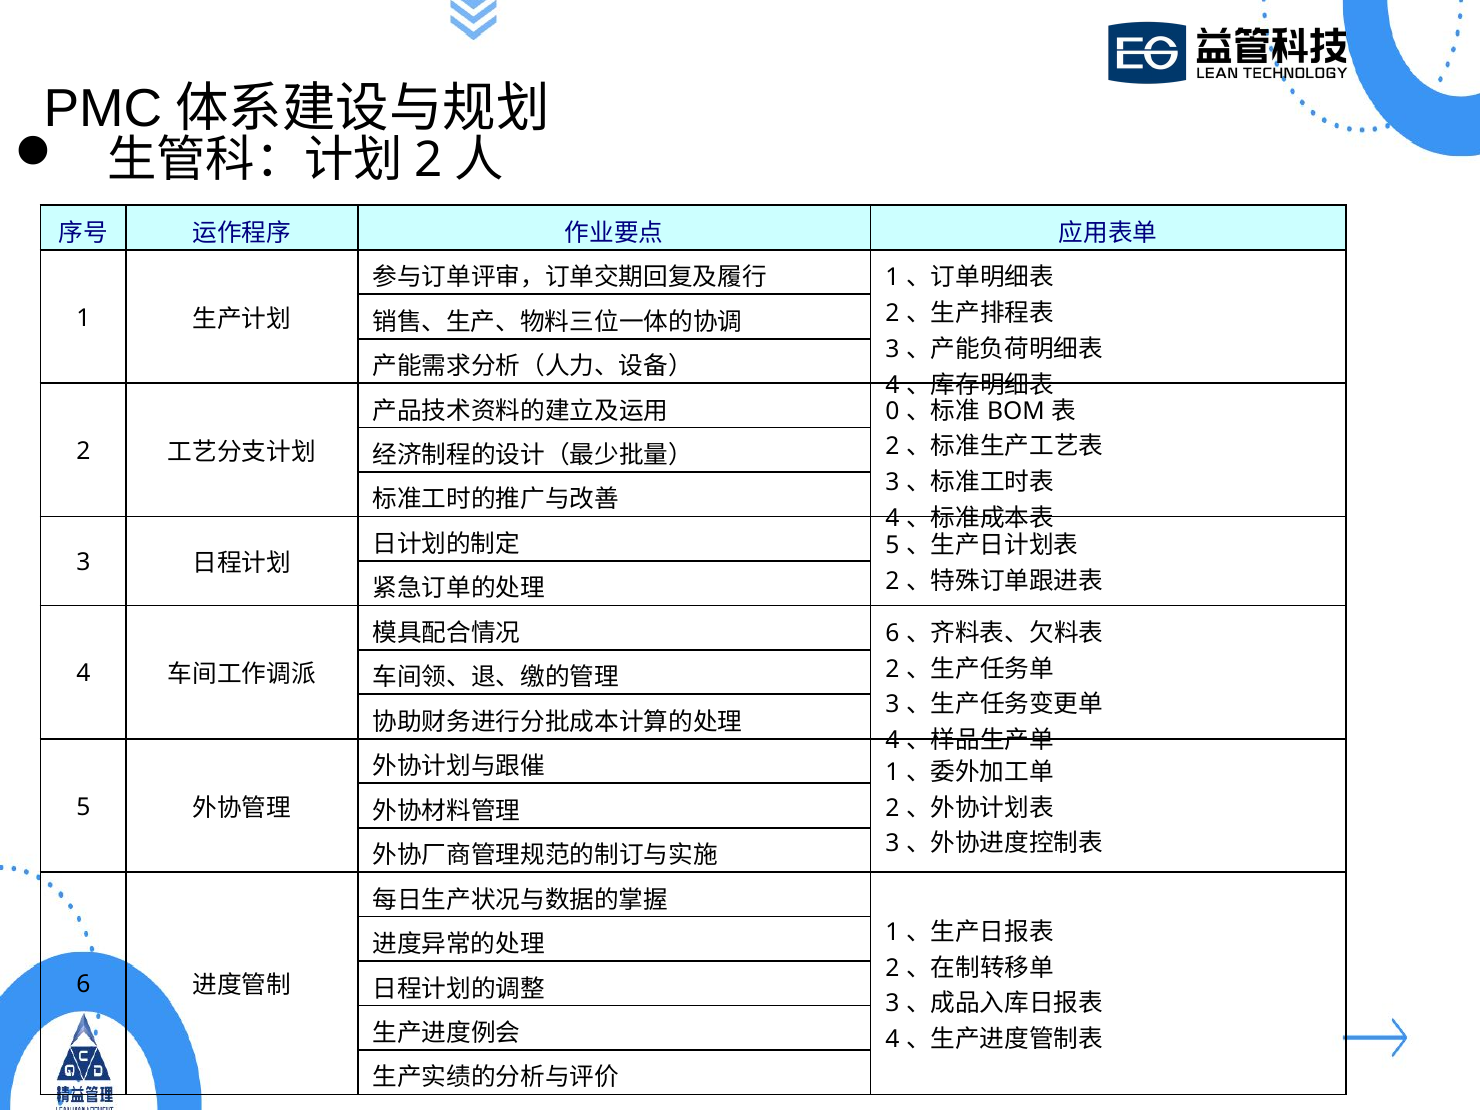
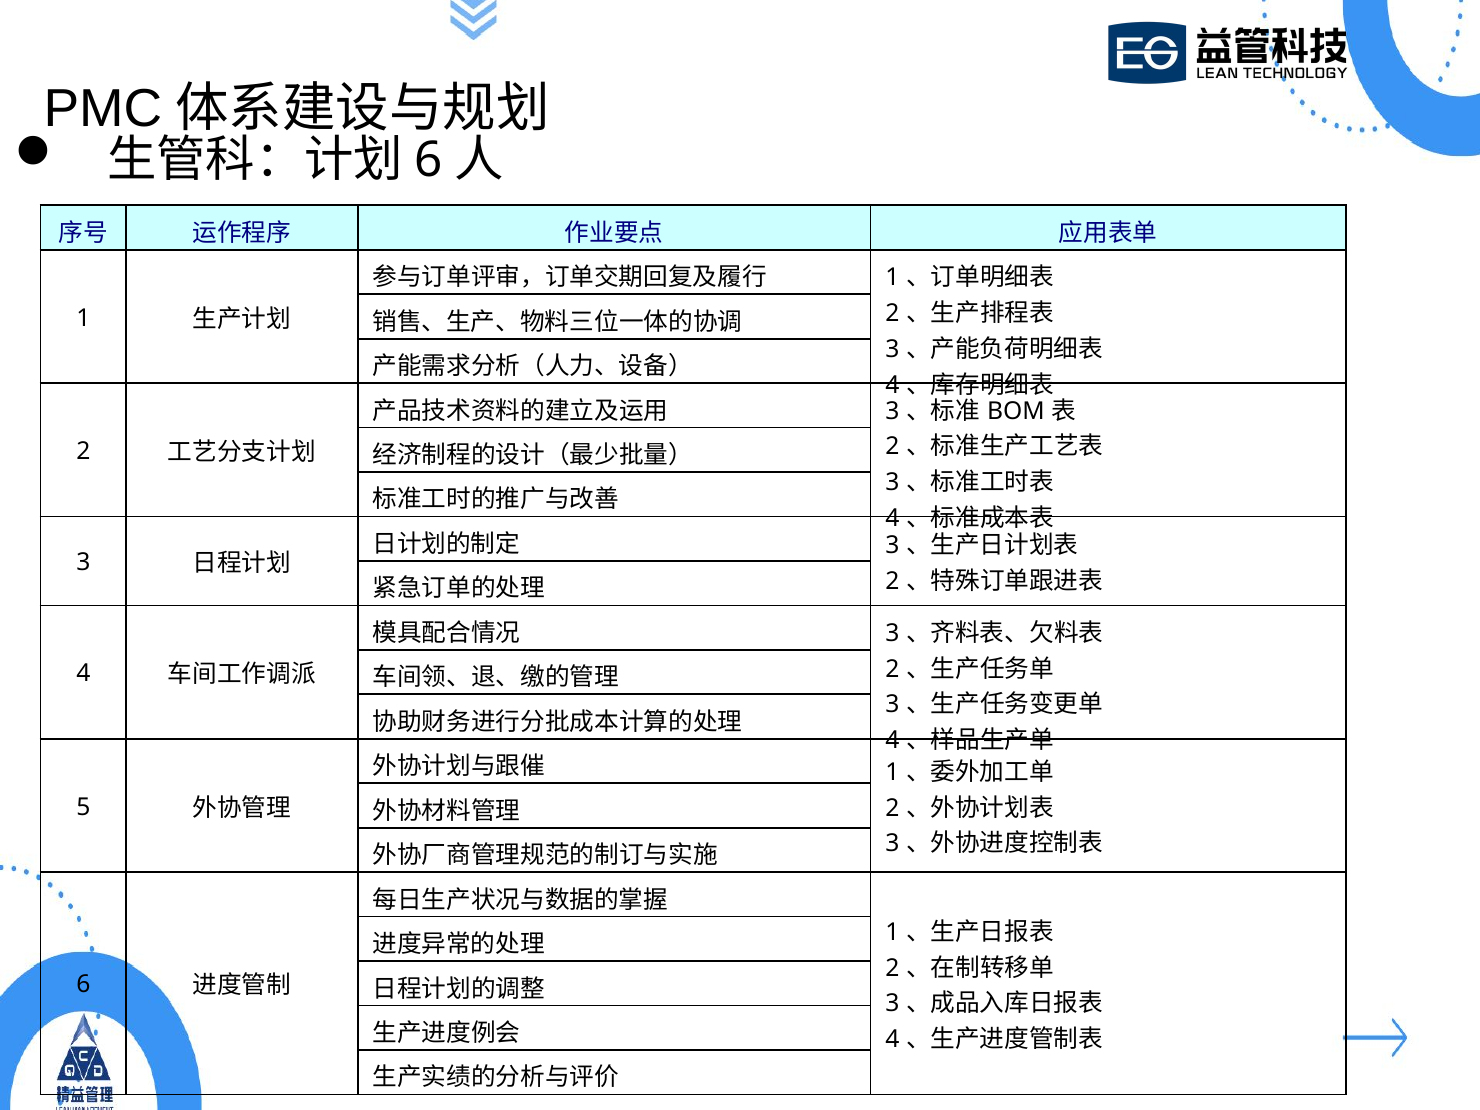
2 at (429, 160): 2 -> 6
0 at (892, 411): 0 -> 3
5 at (892, 546): 5 -> 3
6 at (892, 633): 6 -> 3
